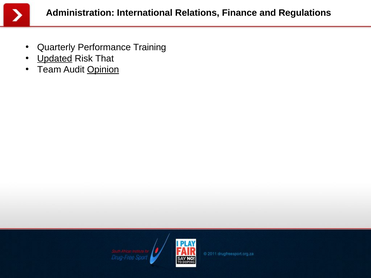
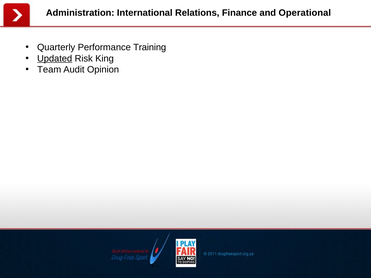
Regulations: Regulations -> Operational
That: That -> King
Opinion underline: present -> none
